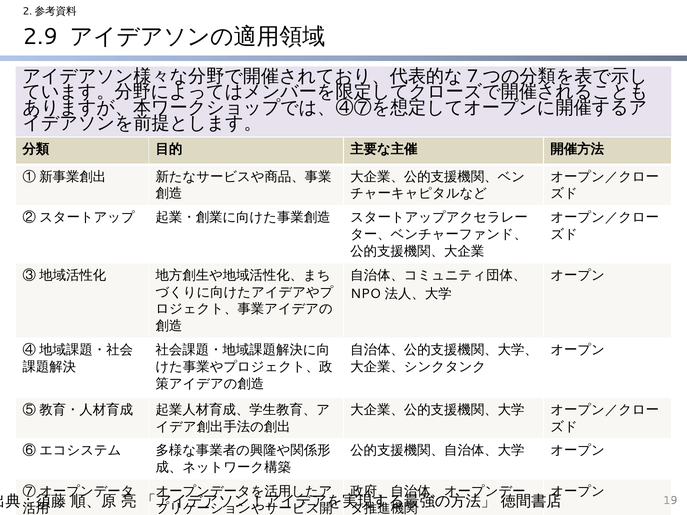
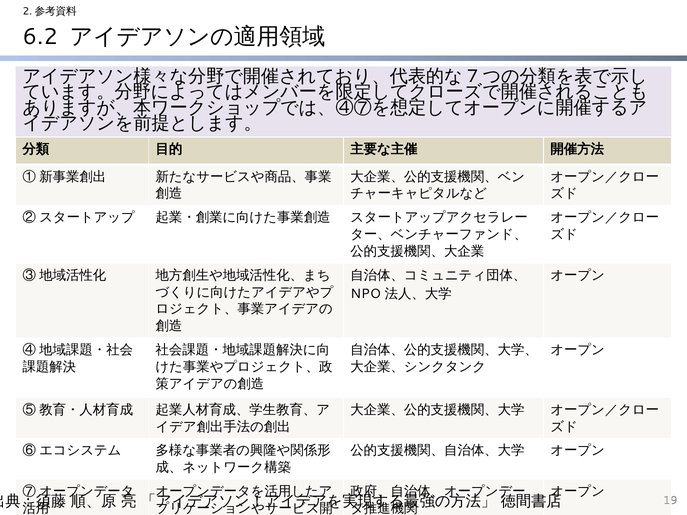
2.9: 2.9 -> 6.2
